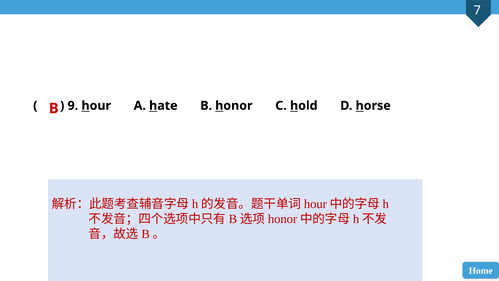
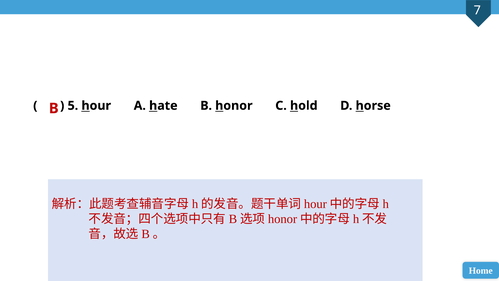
9: 9 -> 5
